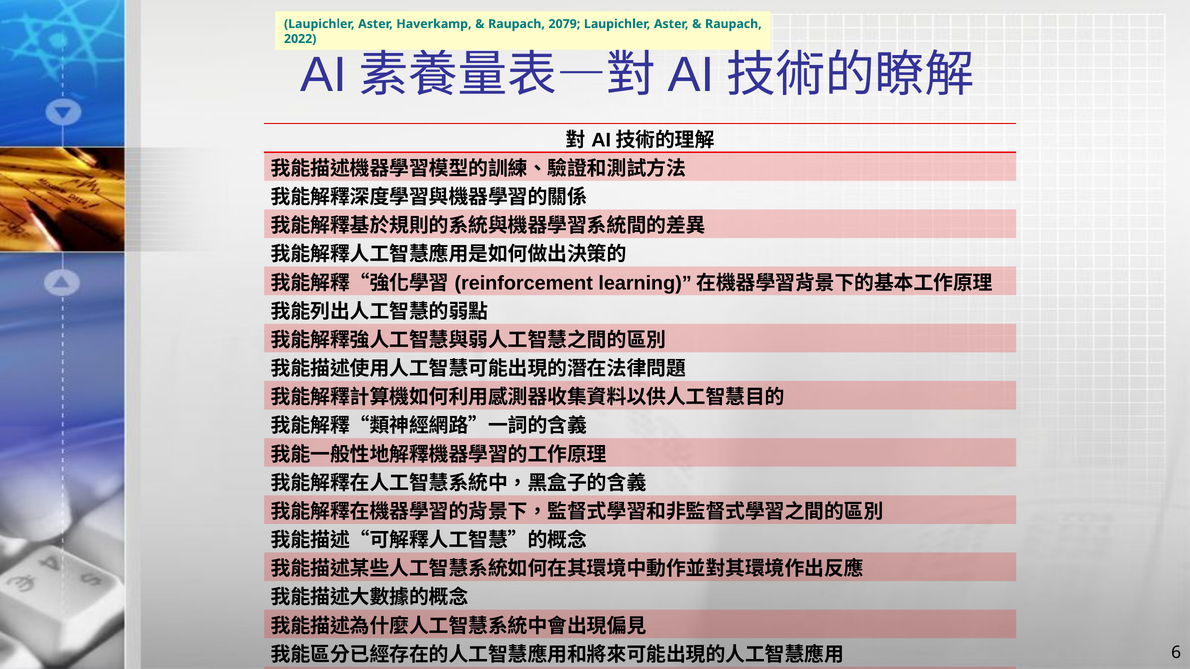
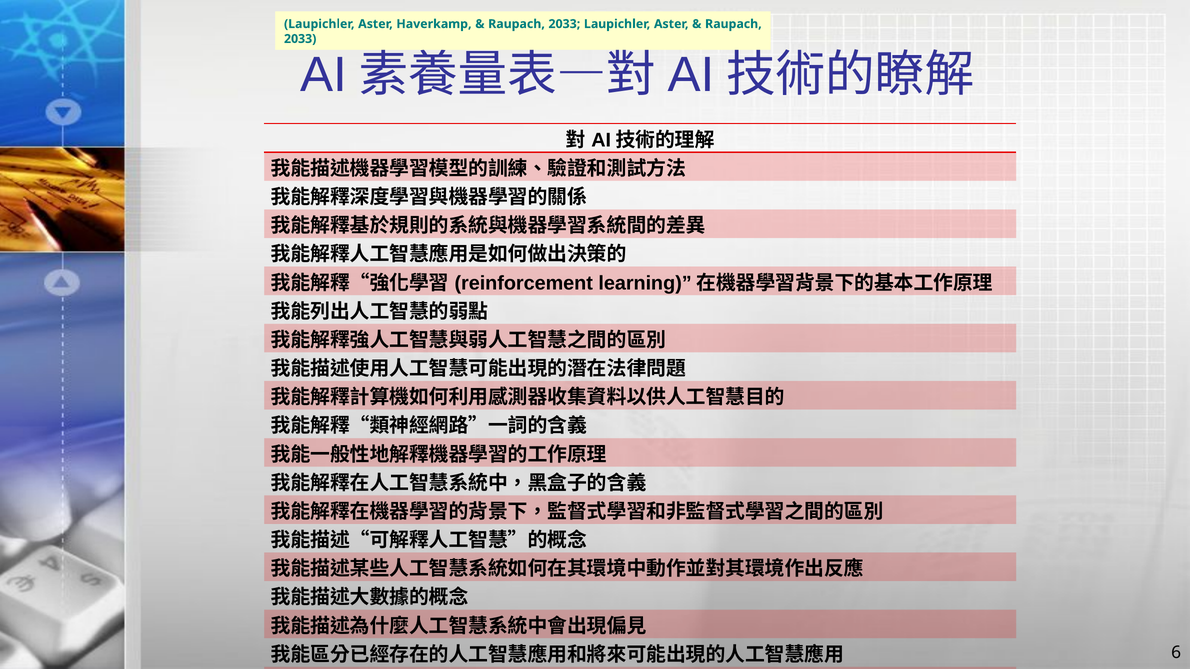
2079 at (564, 24): 2079 -> 2033
2022 at (300, 39): 2022 -> 2033
